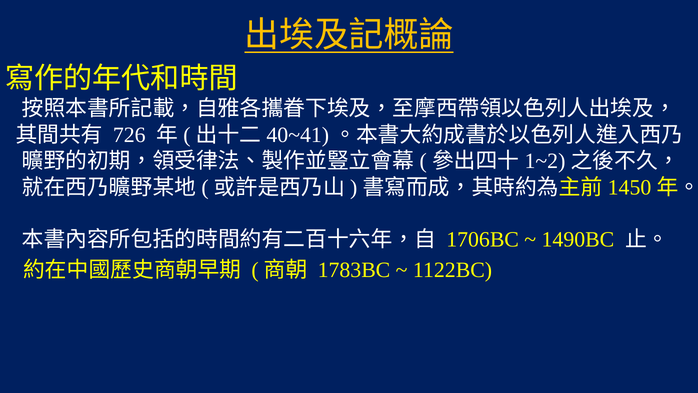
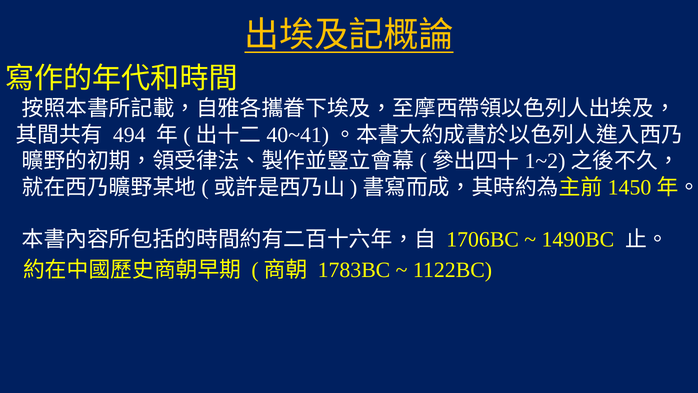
726: 726 -> 494
